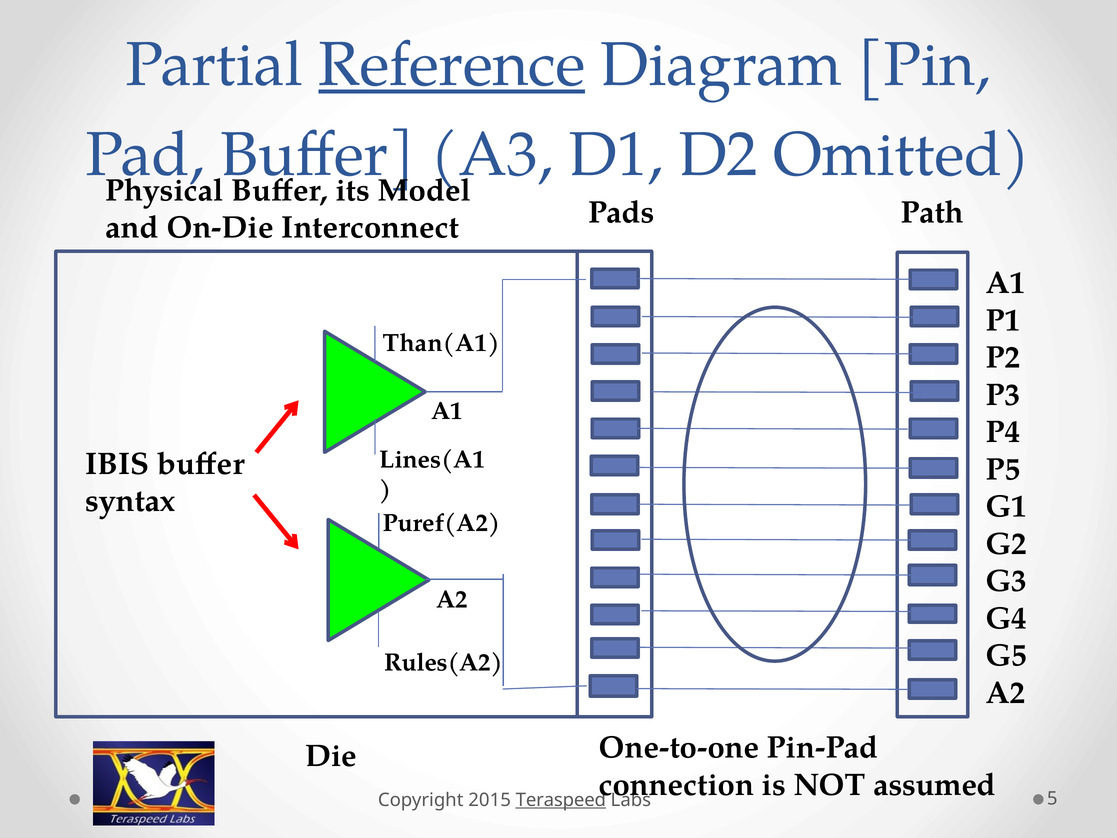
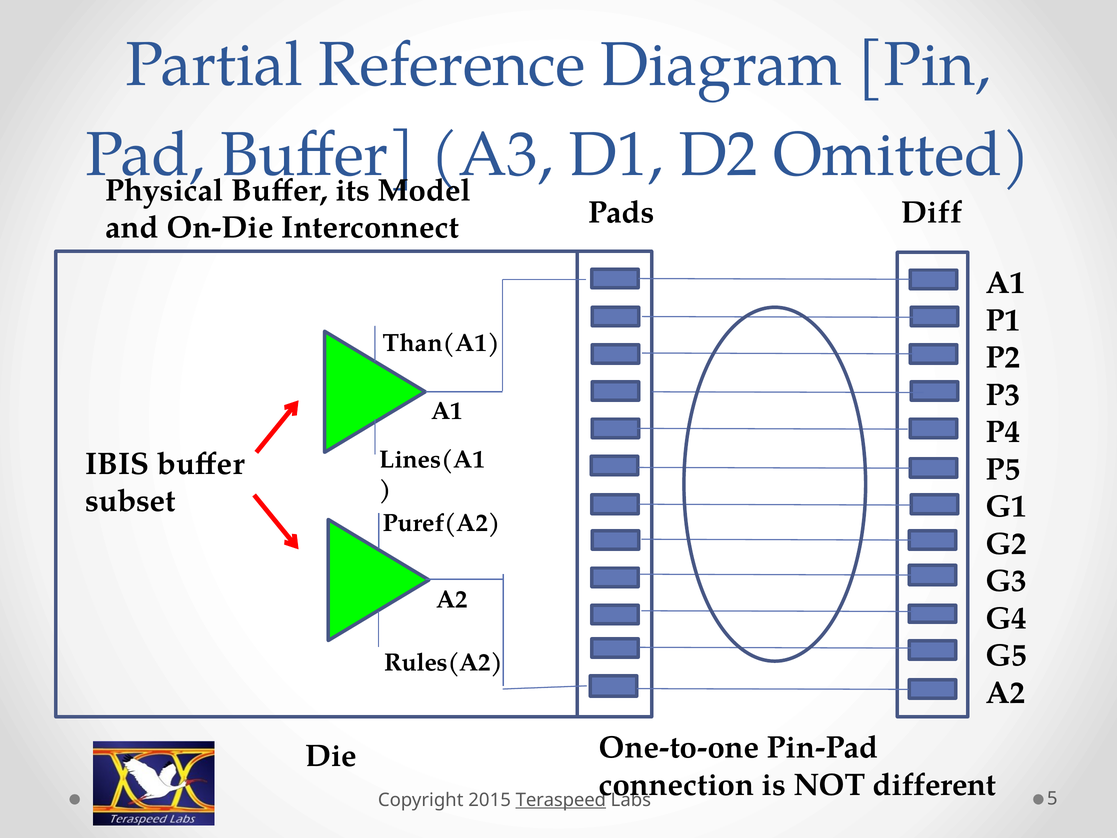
Reference underline: present -> none
Path: Path -> Diff
syntax: syntax -> subset
assumed: assumed -> different
